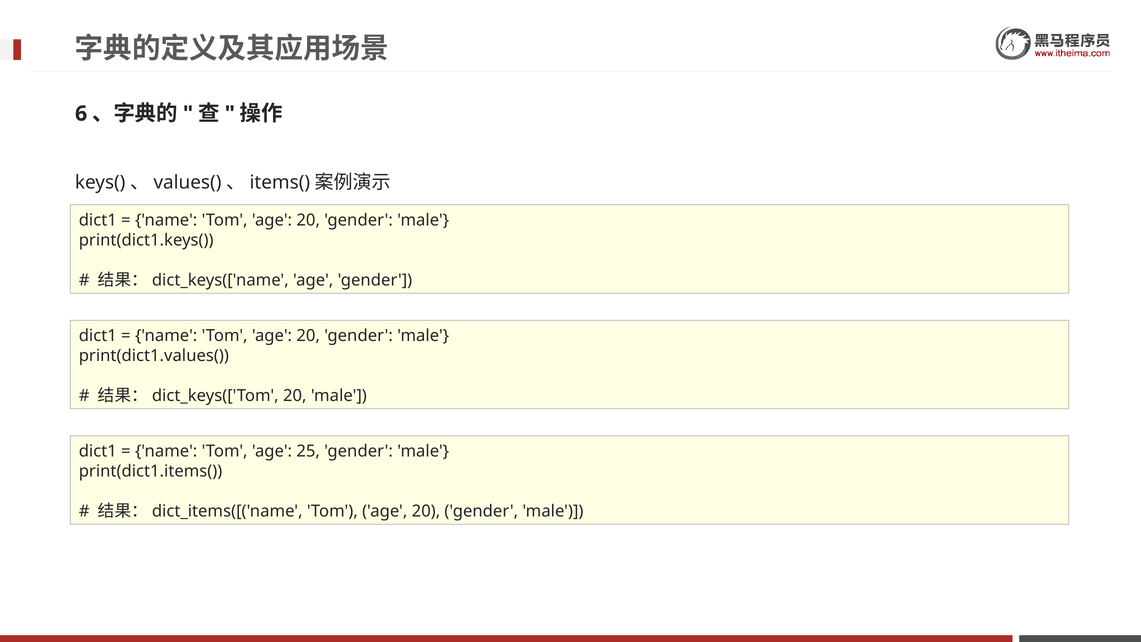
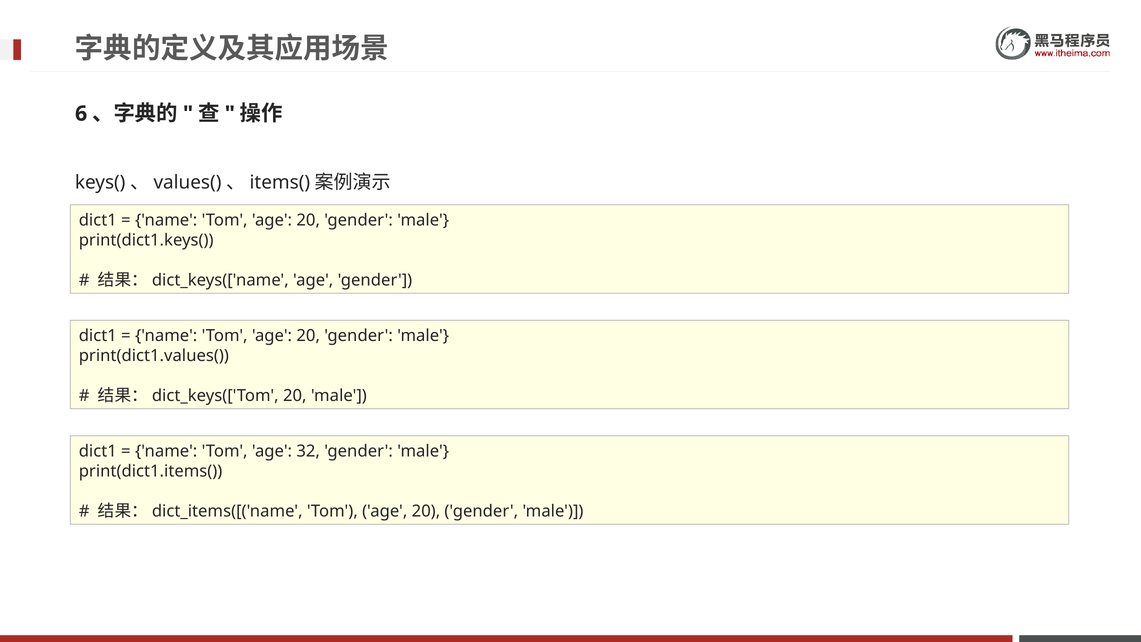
25: 25 -> 32
